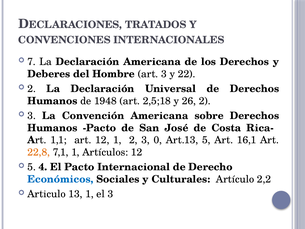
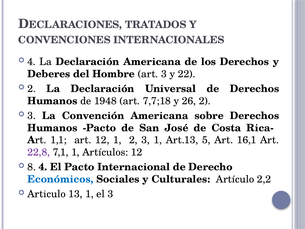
7 at (32, 62): 7 -> 4
2,5;18: 2,5;18 -> 7,7;18
3 0: 0 -> 1
22,8 colour: orange -> purple
5 at (32, 167): 5 -> 8
